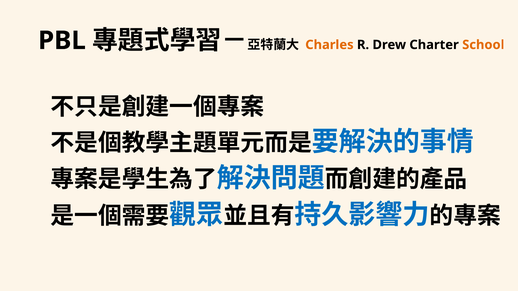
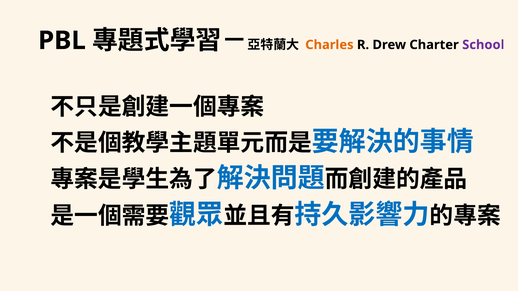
School colour: orange -> purple
